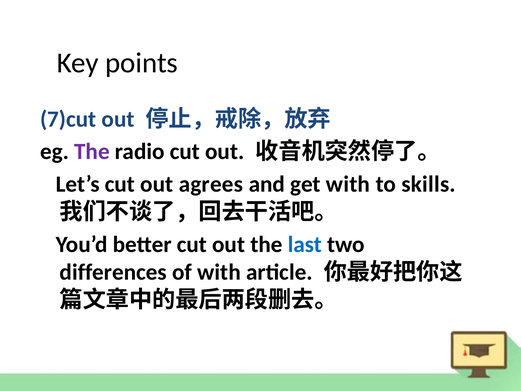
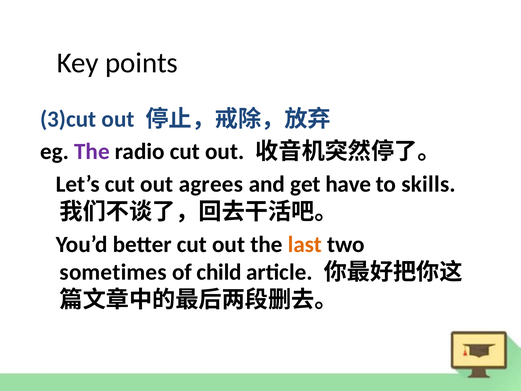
7)cut: 7)cut -> 3)cut
get with: with -> have
last colour: blue -> orange
differences: differences -> sometimes
of with: with -> child
